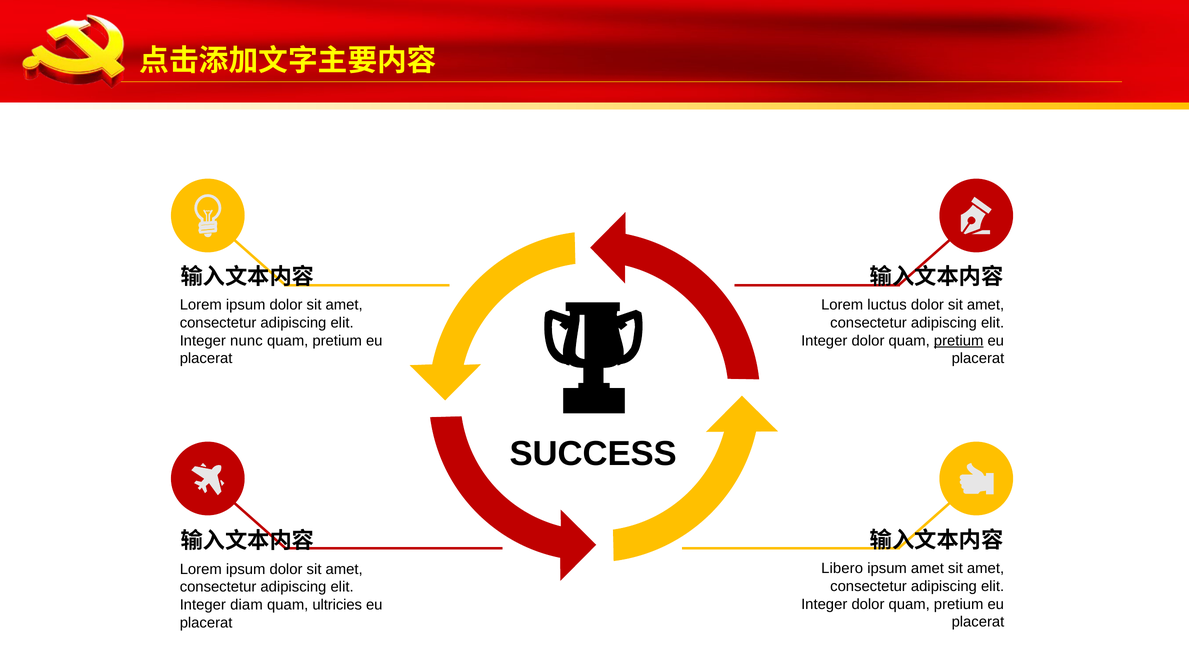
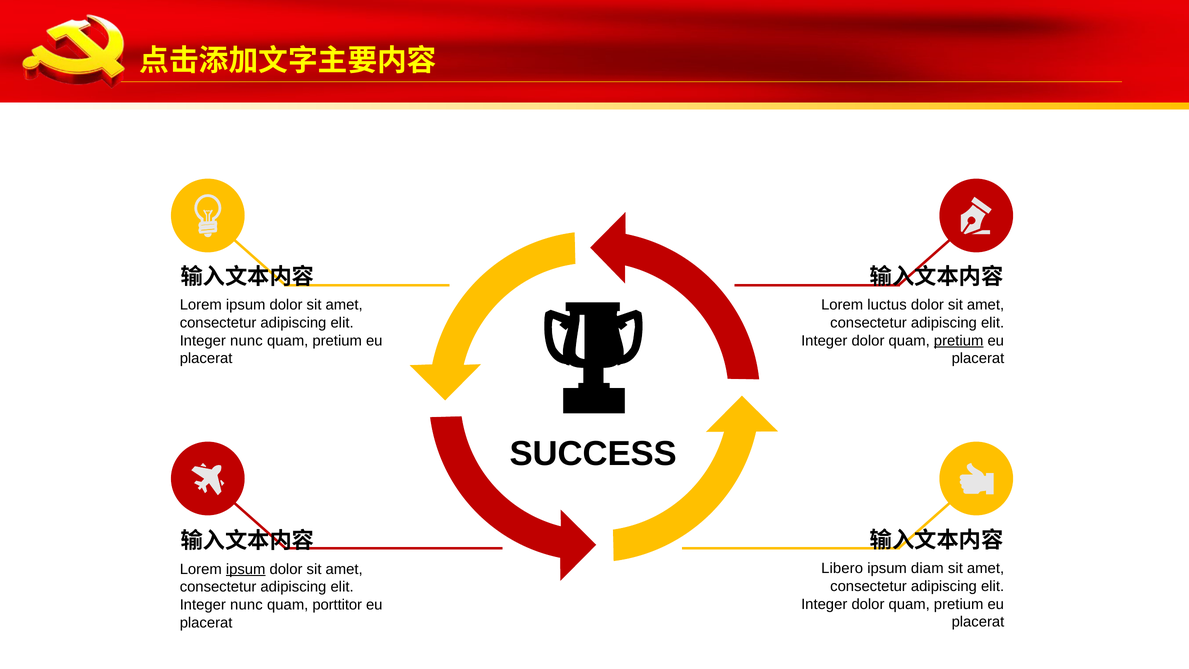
ipsum amet: amet -> diam
ipsum at (246, 569) underline: none -> present
diam at (246, 605): diam -> nunc
ultricies: ultricies -> porttitor
